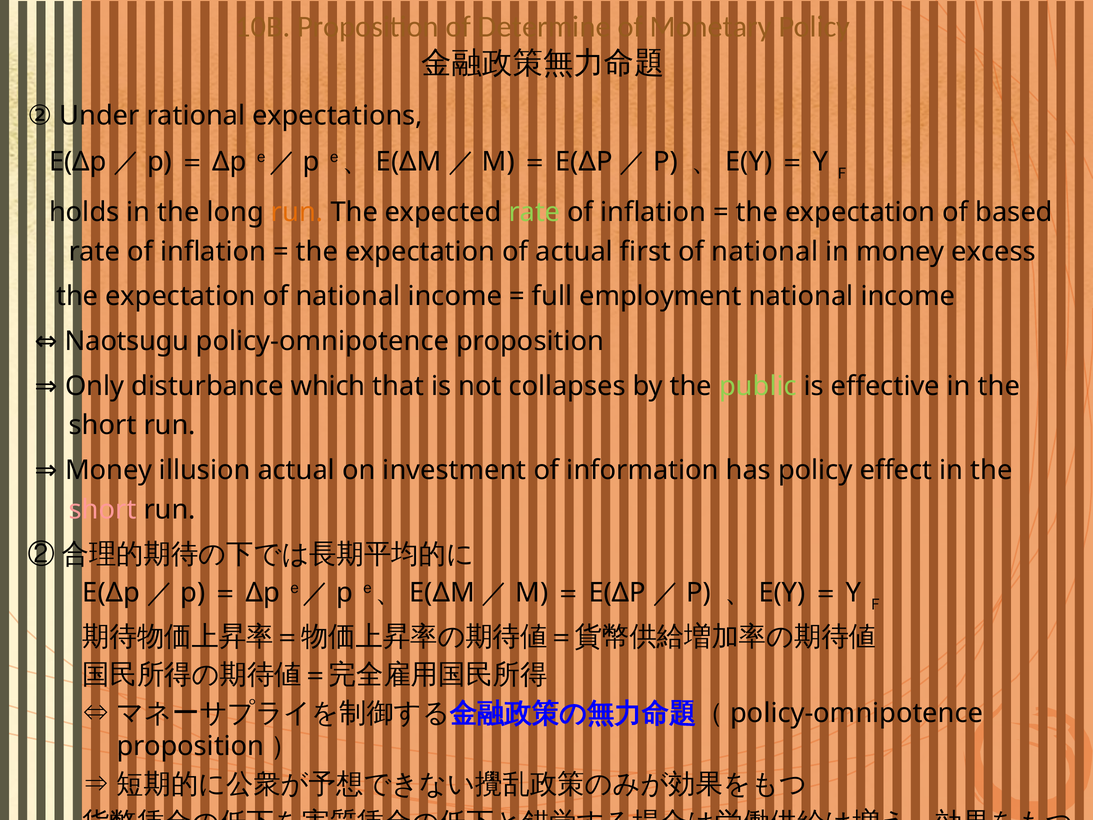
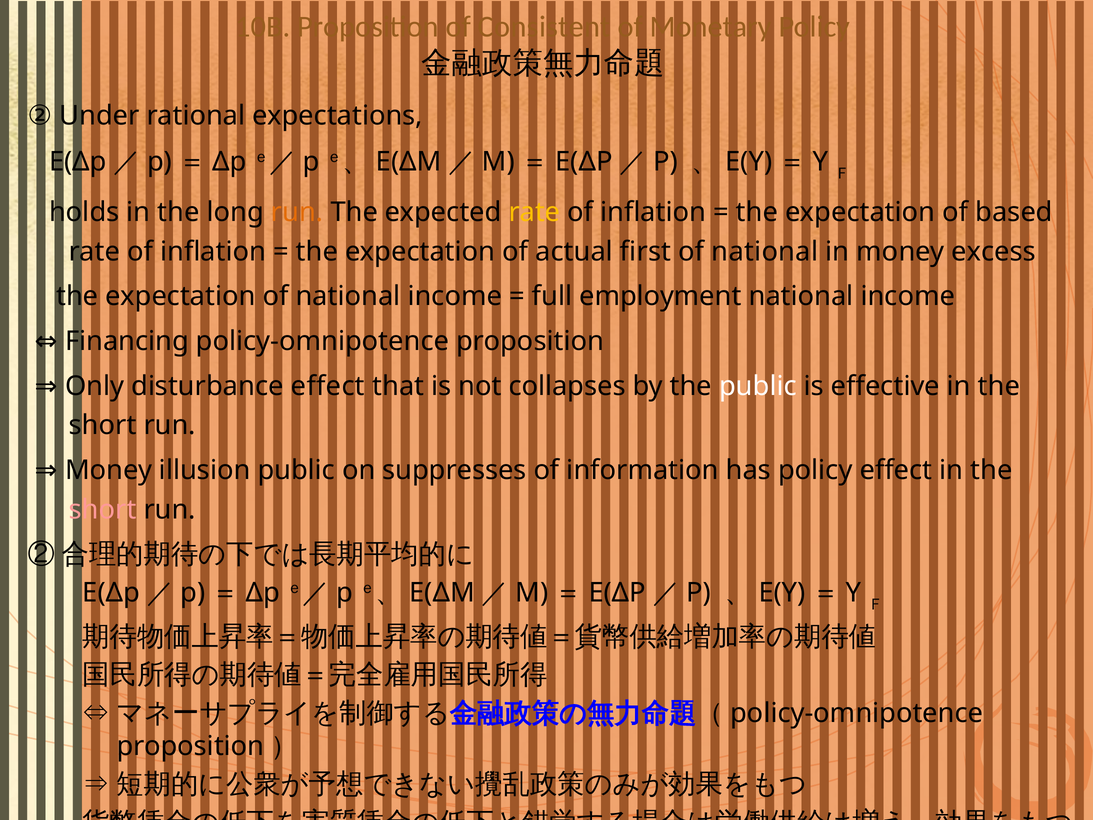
Determine: Determine -> Consistent
rate at (534, 212) colour: light green -> yellow
Naotsugu: Naotsugu -> Financing
disturbance which: which -> effect
public at (758, 386) colour: light green -> white
illusion actual: actual -> public
investment: investment -> suppresses
